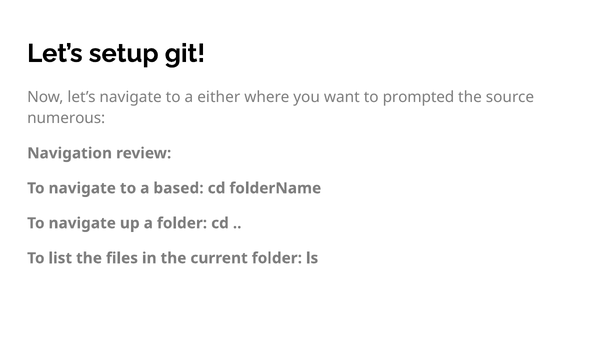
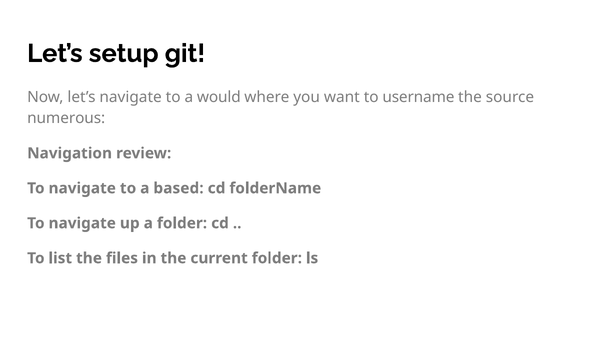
either: either -> would
prompted: prompted -> username
